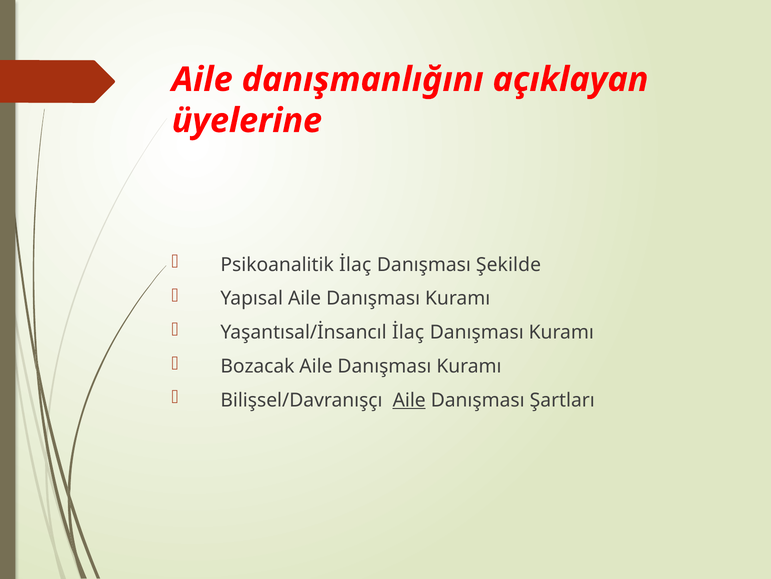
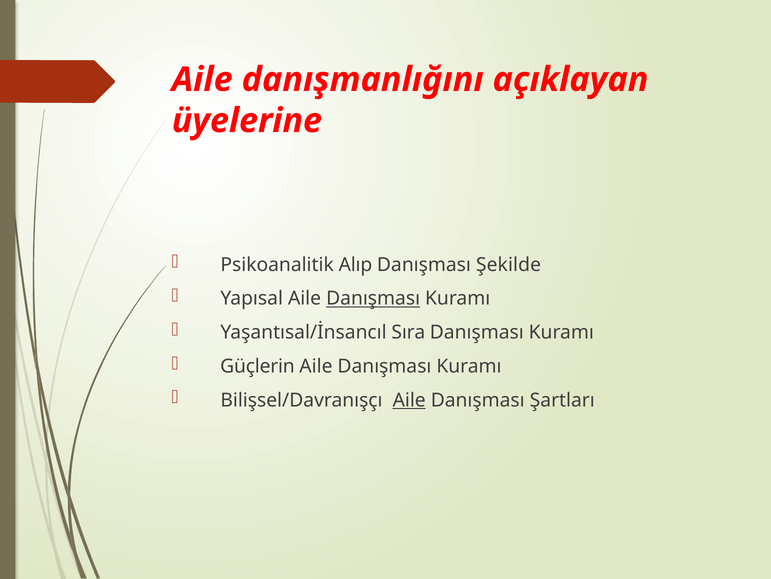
Psikoanalitik İlaç: İlaç -> Alıp
Danışması at (373, 298) underline: none -> present
Yaşantısal/İnsancıl İlaç: İlaç -> Sıra
Bozacak: Bozacak -> Güçlerin
